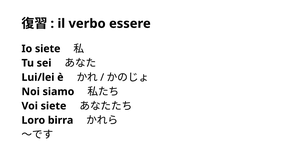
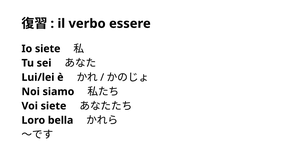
birra: birra -> bella
